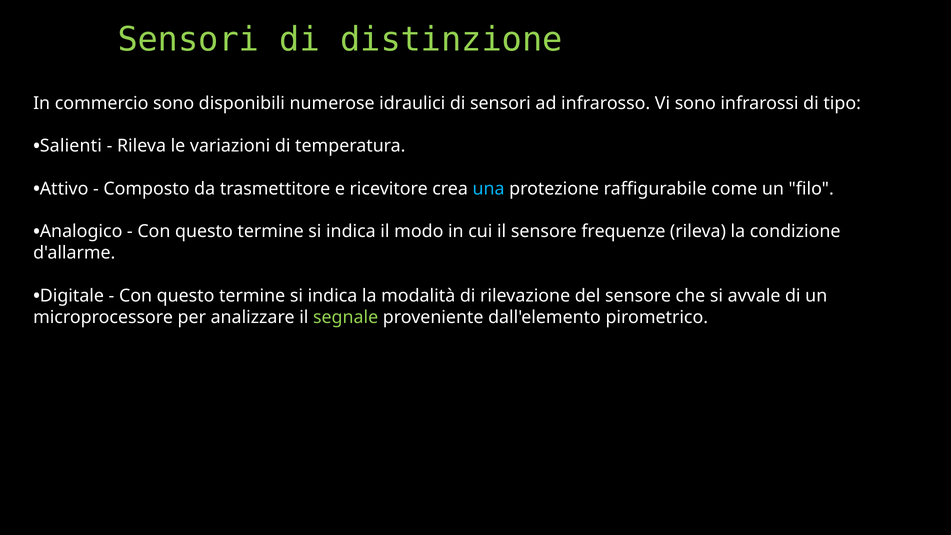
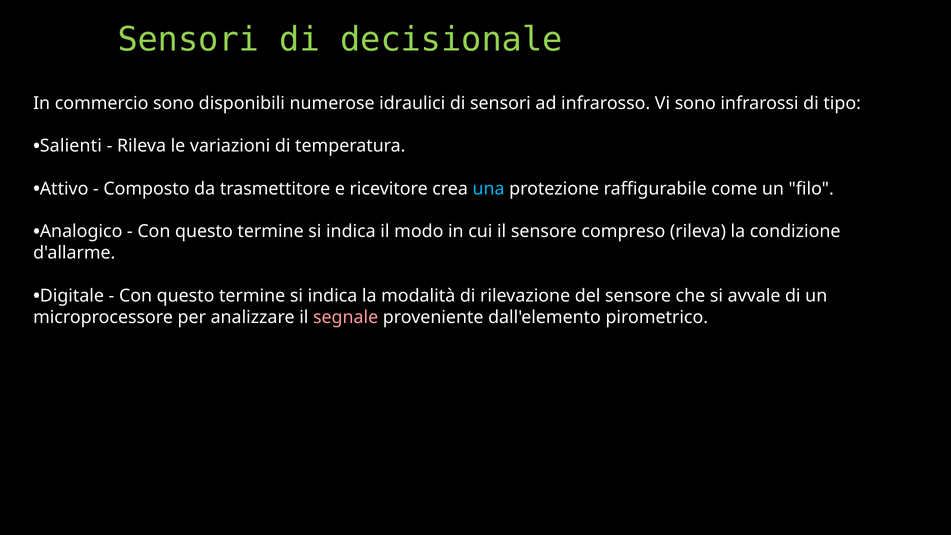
distinzione: distinzione -> decisionale
frequenze: frequenze -> compreso
segnale colour: light green -> pink
